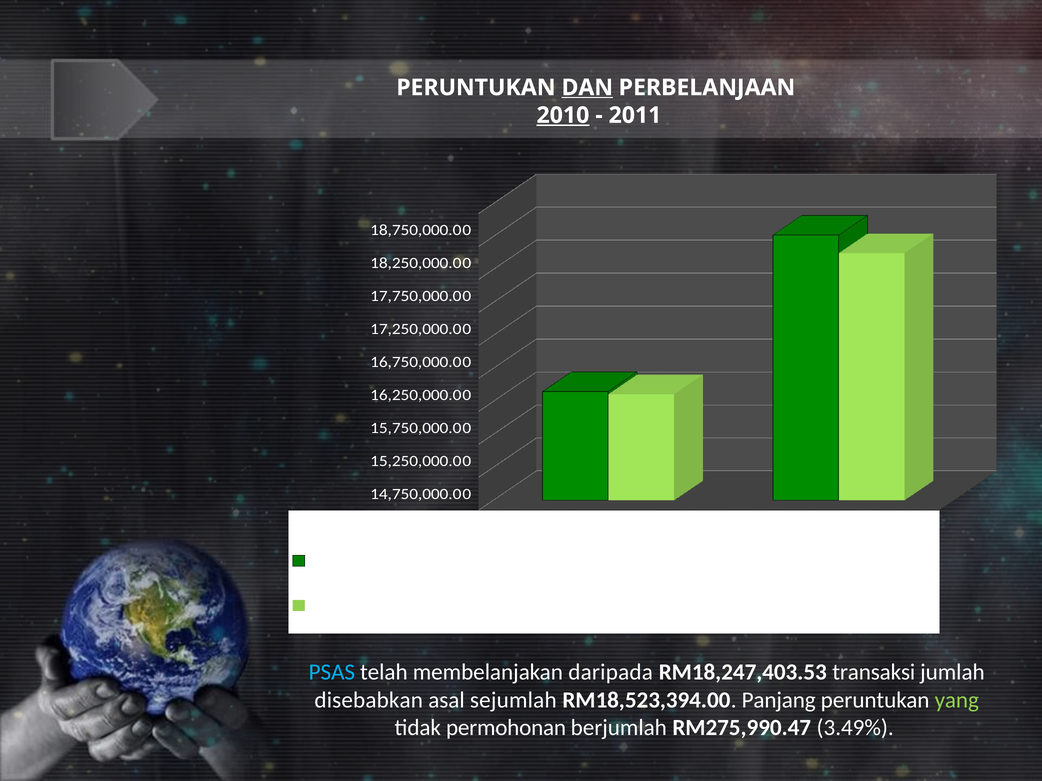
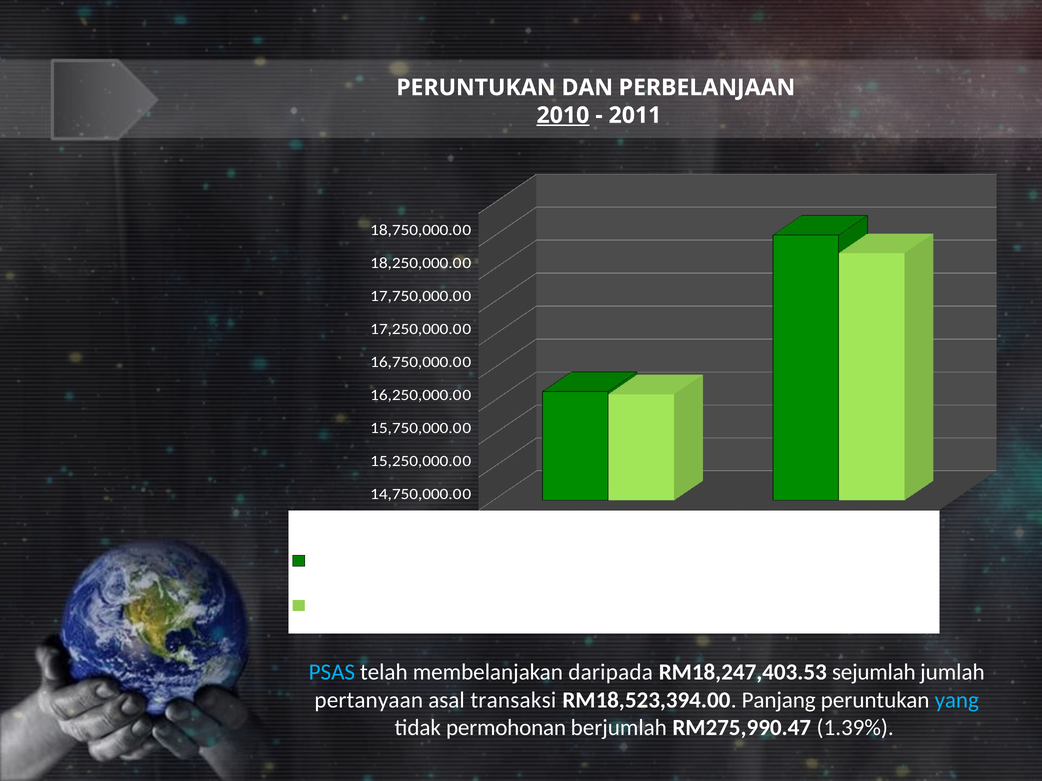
DAN underline: present -> none
transaksi: transaksi -> sejumlah
disebabkan: disebabkan -> pertanyaan
sejumlah: sejumlah -> transaksi
yang colour: light green -> light blue
3.49%: 3.49% -> 1.39%
